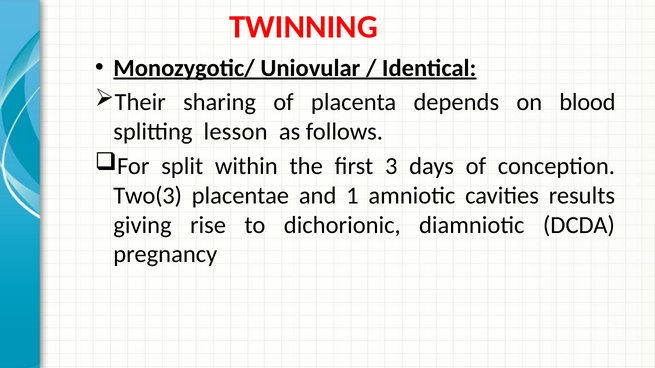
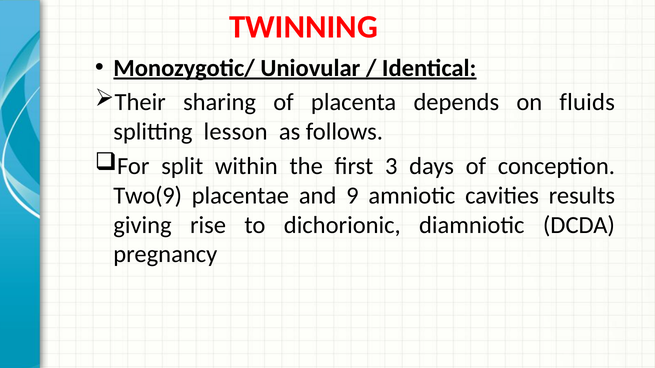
blood: blood -> fluids
Two(3: Two(3 -> Two(9
1: 1 -> 9
